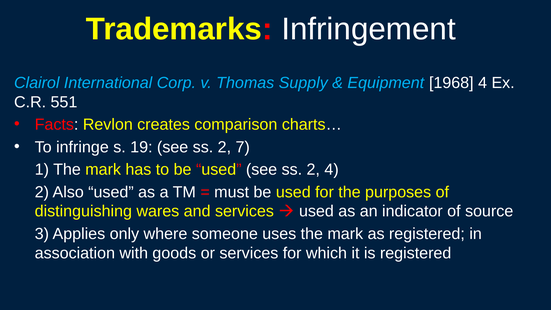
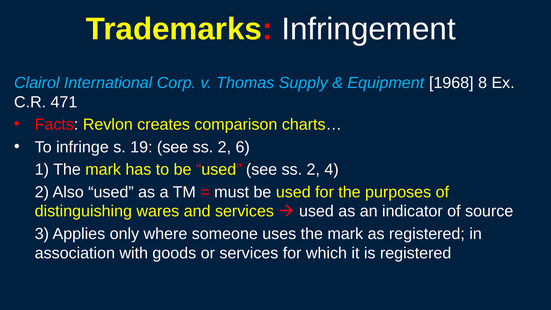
1968 4: 4 -> 8
551: 551 -> 471
7: 7 -> 6
